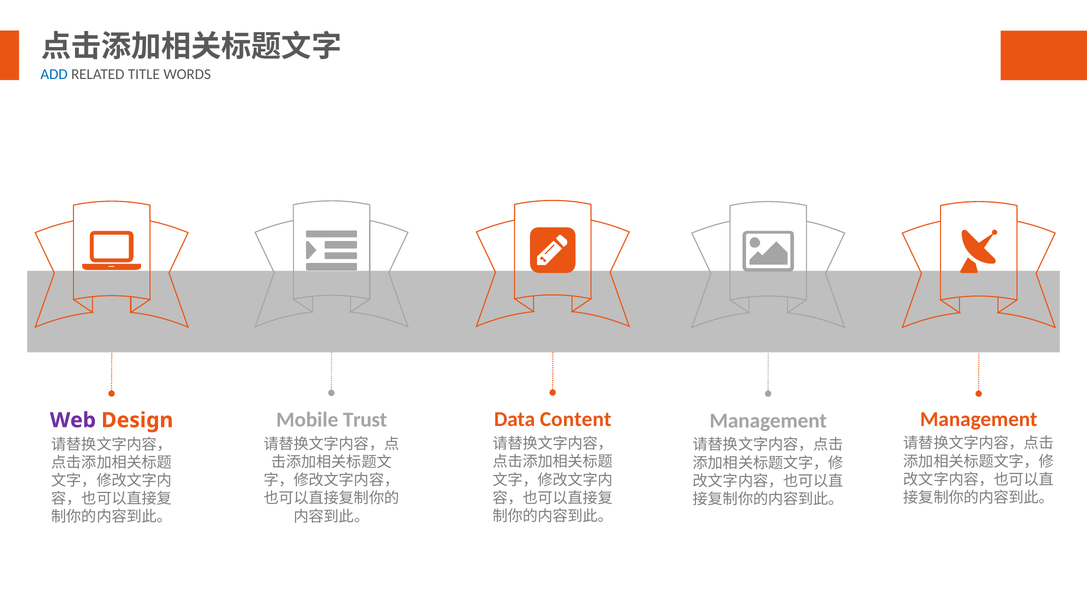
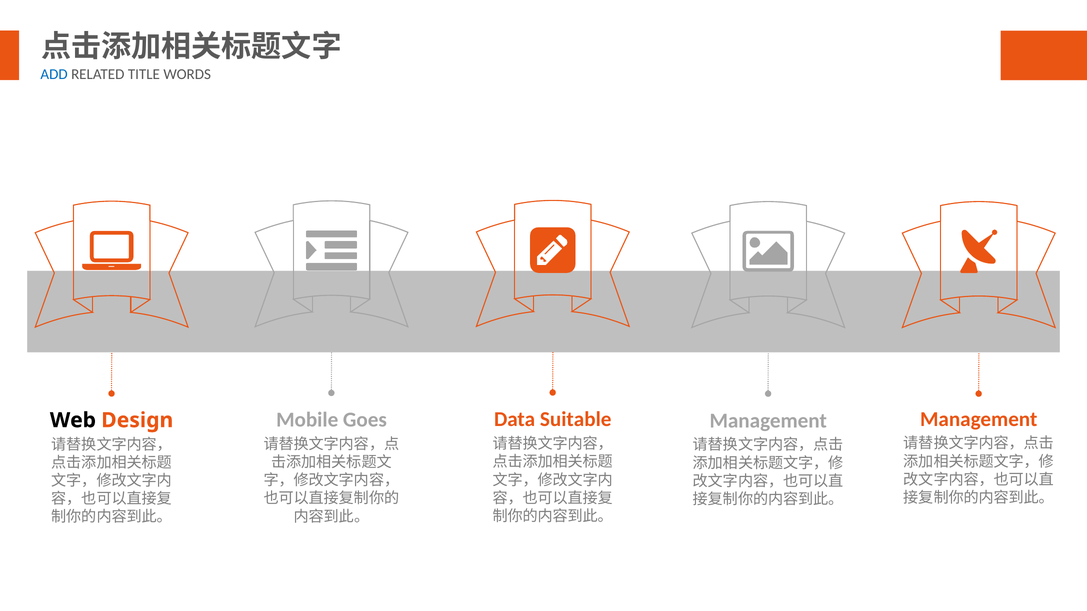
Content: Content -> Suitable
Trust: Trust -> Goes
Web colour: purple -> black
